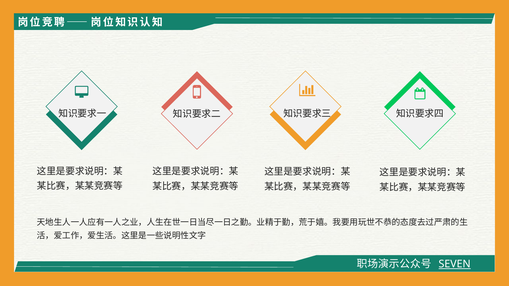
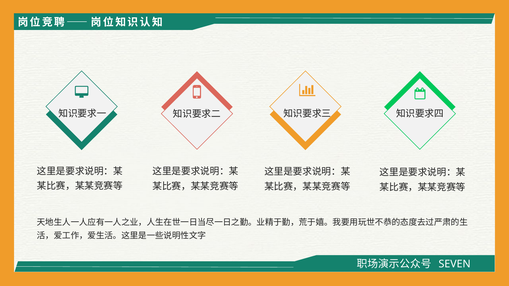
SEVEN underline: present -> none
